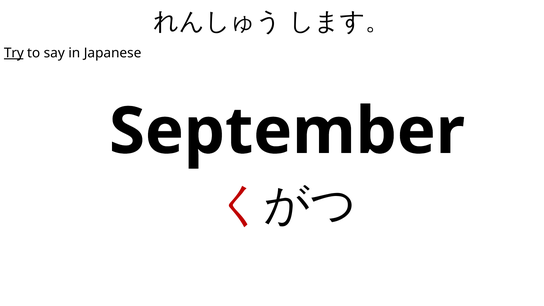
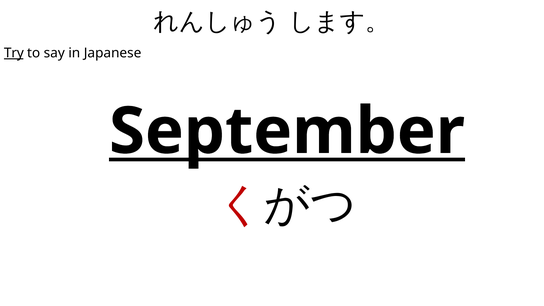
September underline: none -> present
